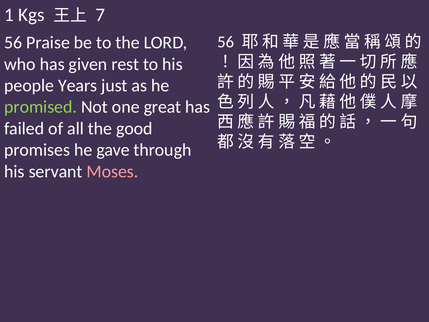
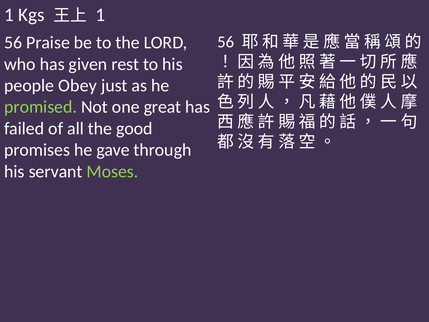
7 at (100, 15): 7 -> 1
Years: Years -> Obey
Moses colour: pink -> light green
